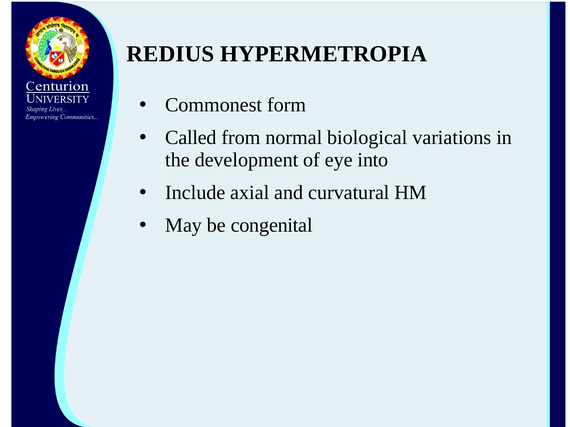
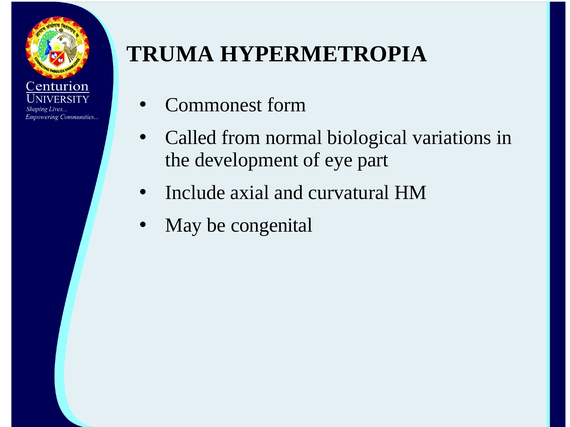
REDIUS: REDIUS -> TRUMA
into: into -> part
